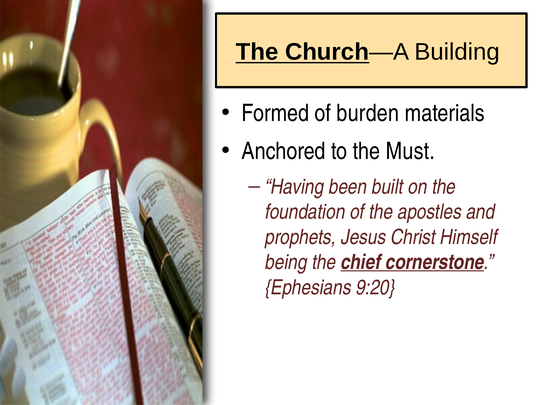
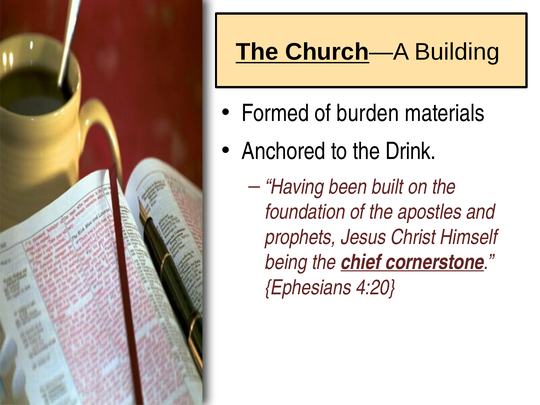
Must: Must -> Drink
9:20: 9:20 -> 4:20
